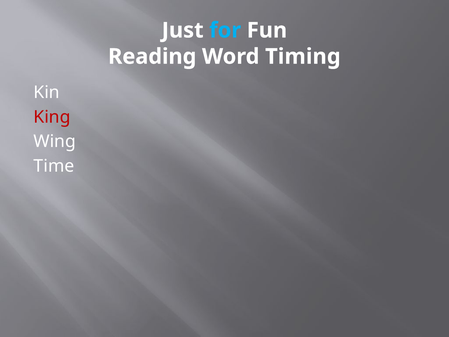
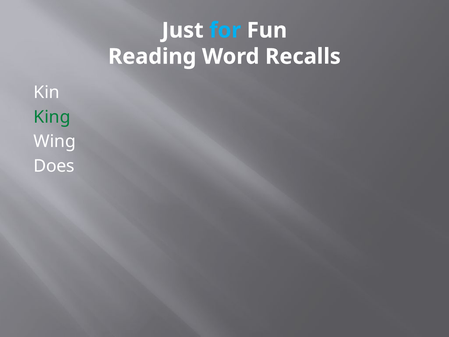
Timing: Timing -> Recalls
King colour: red -> green
Time: Time -> Does
